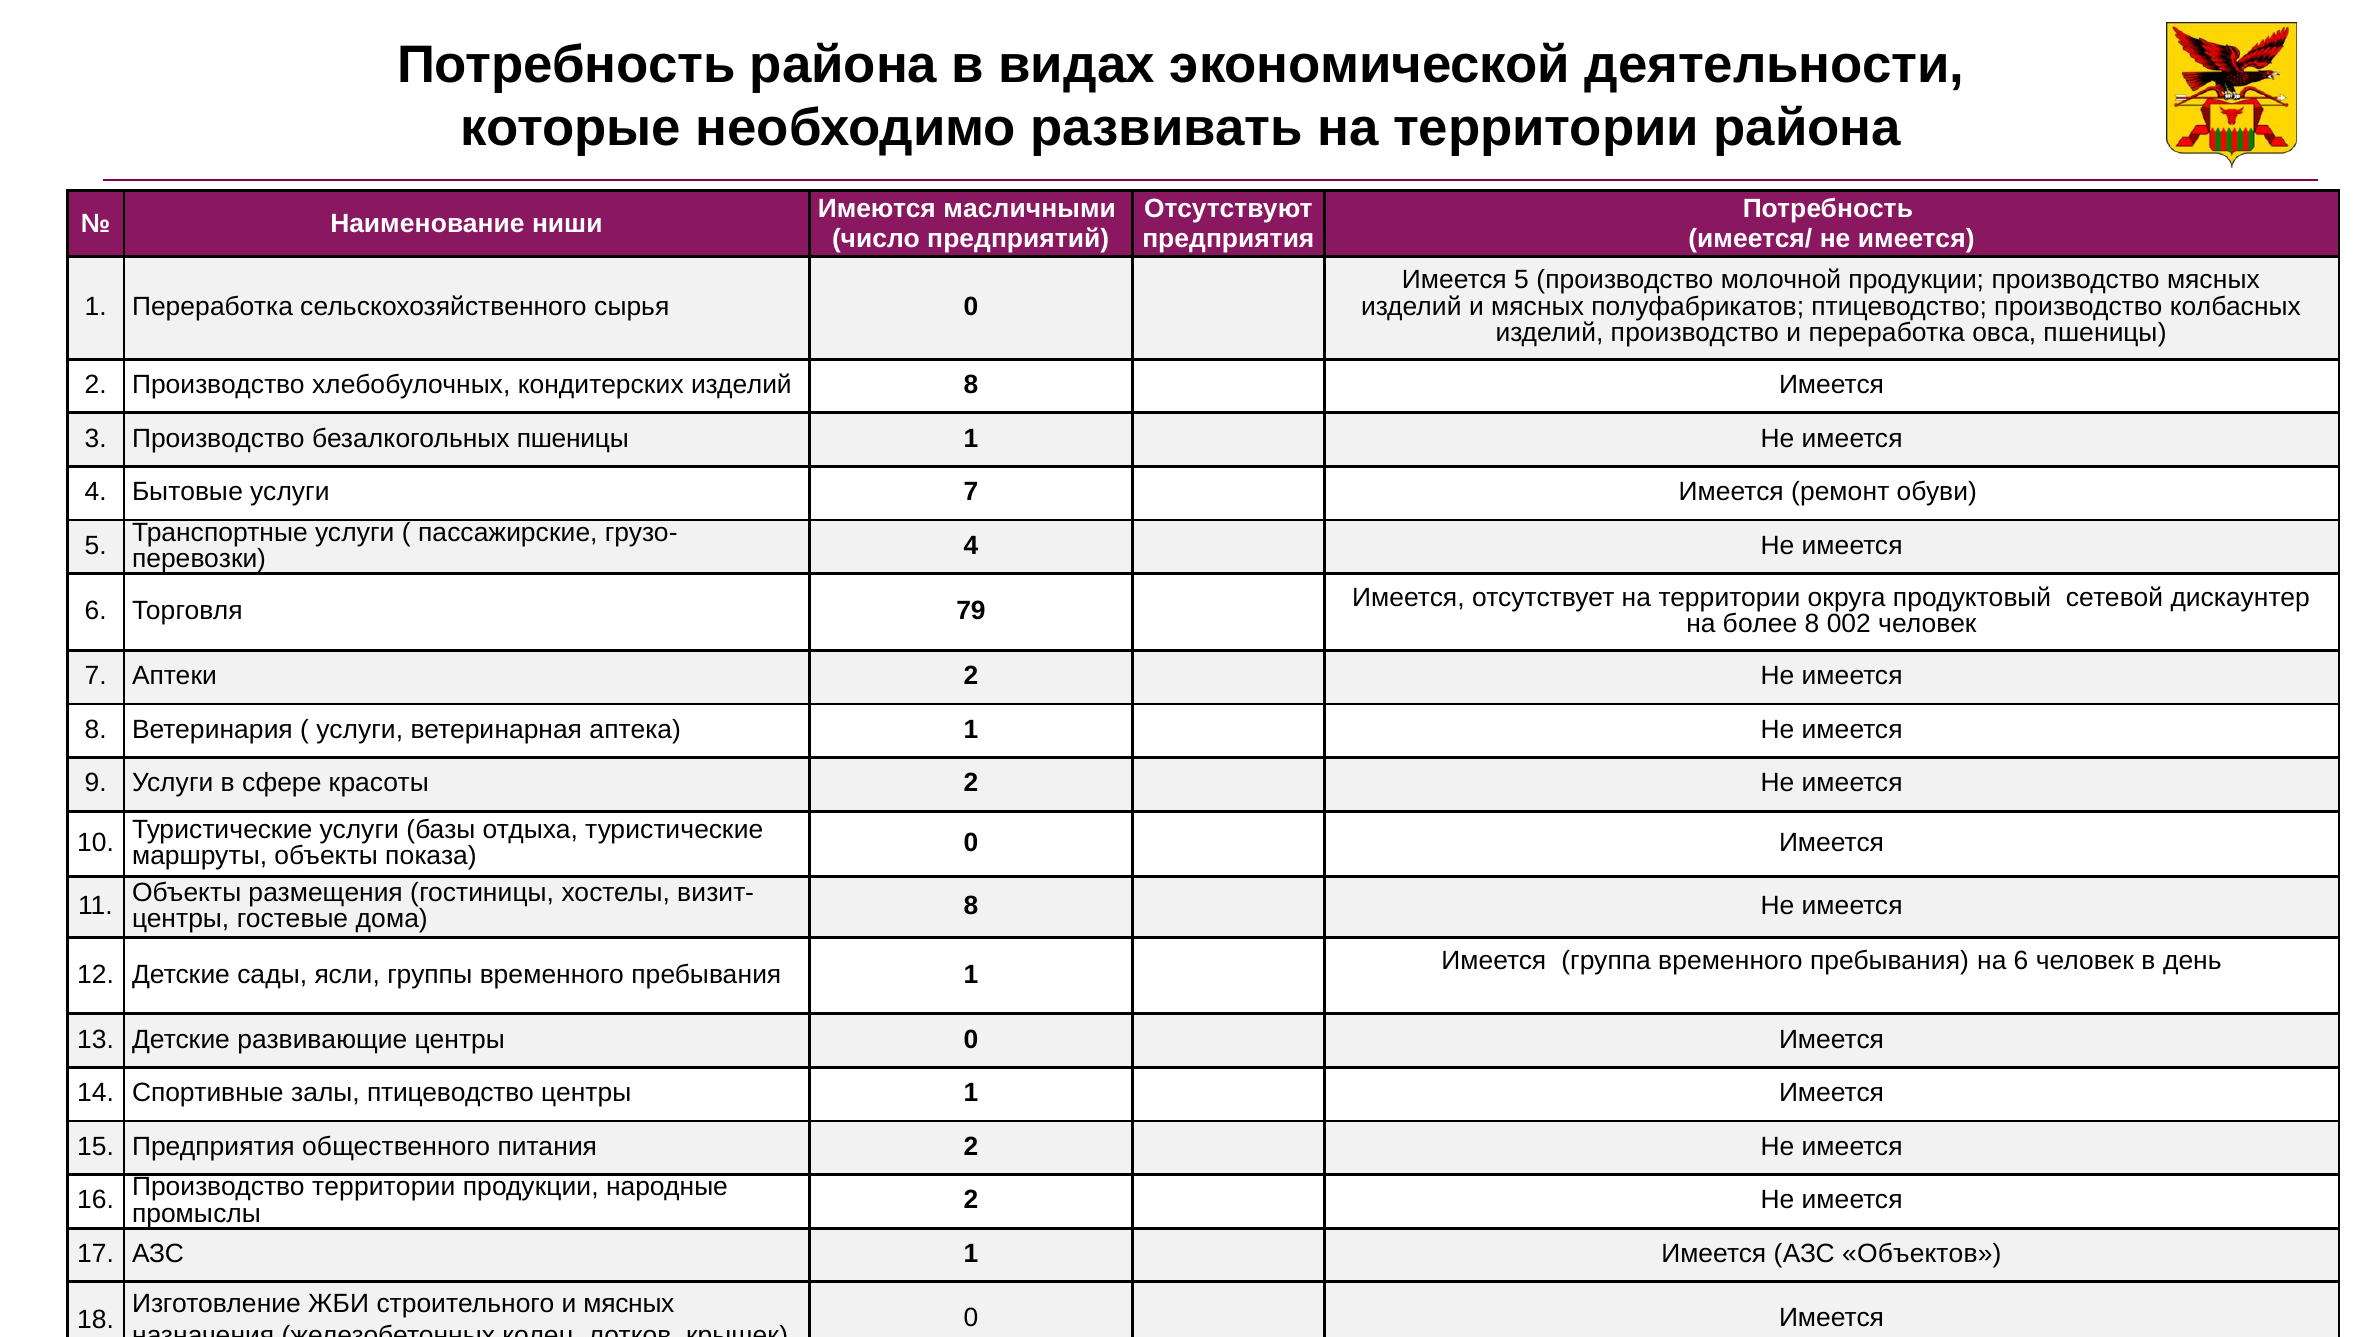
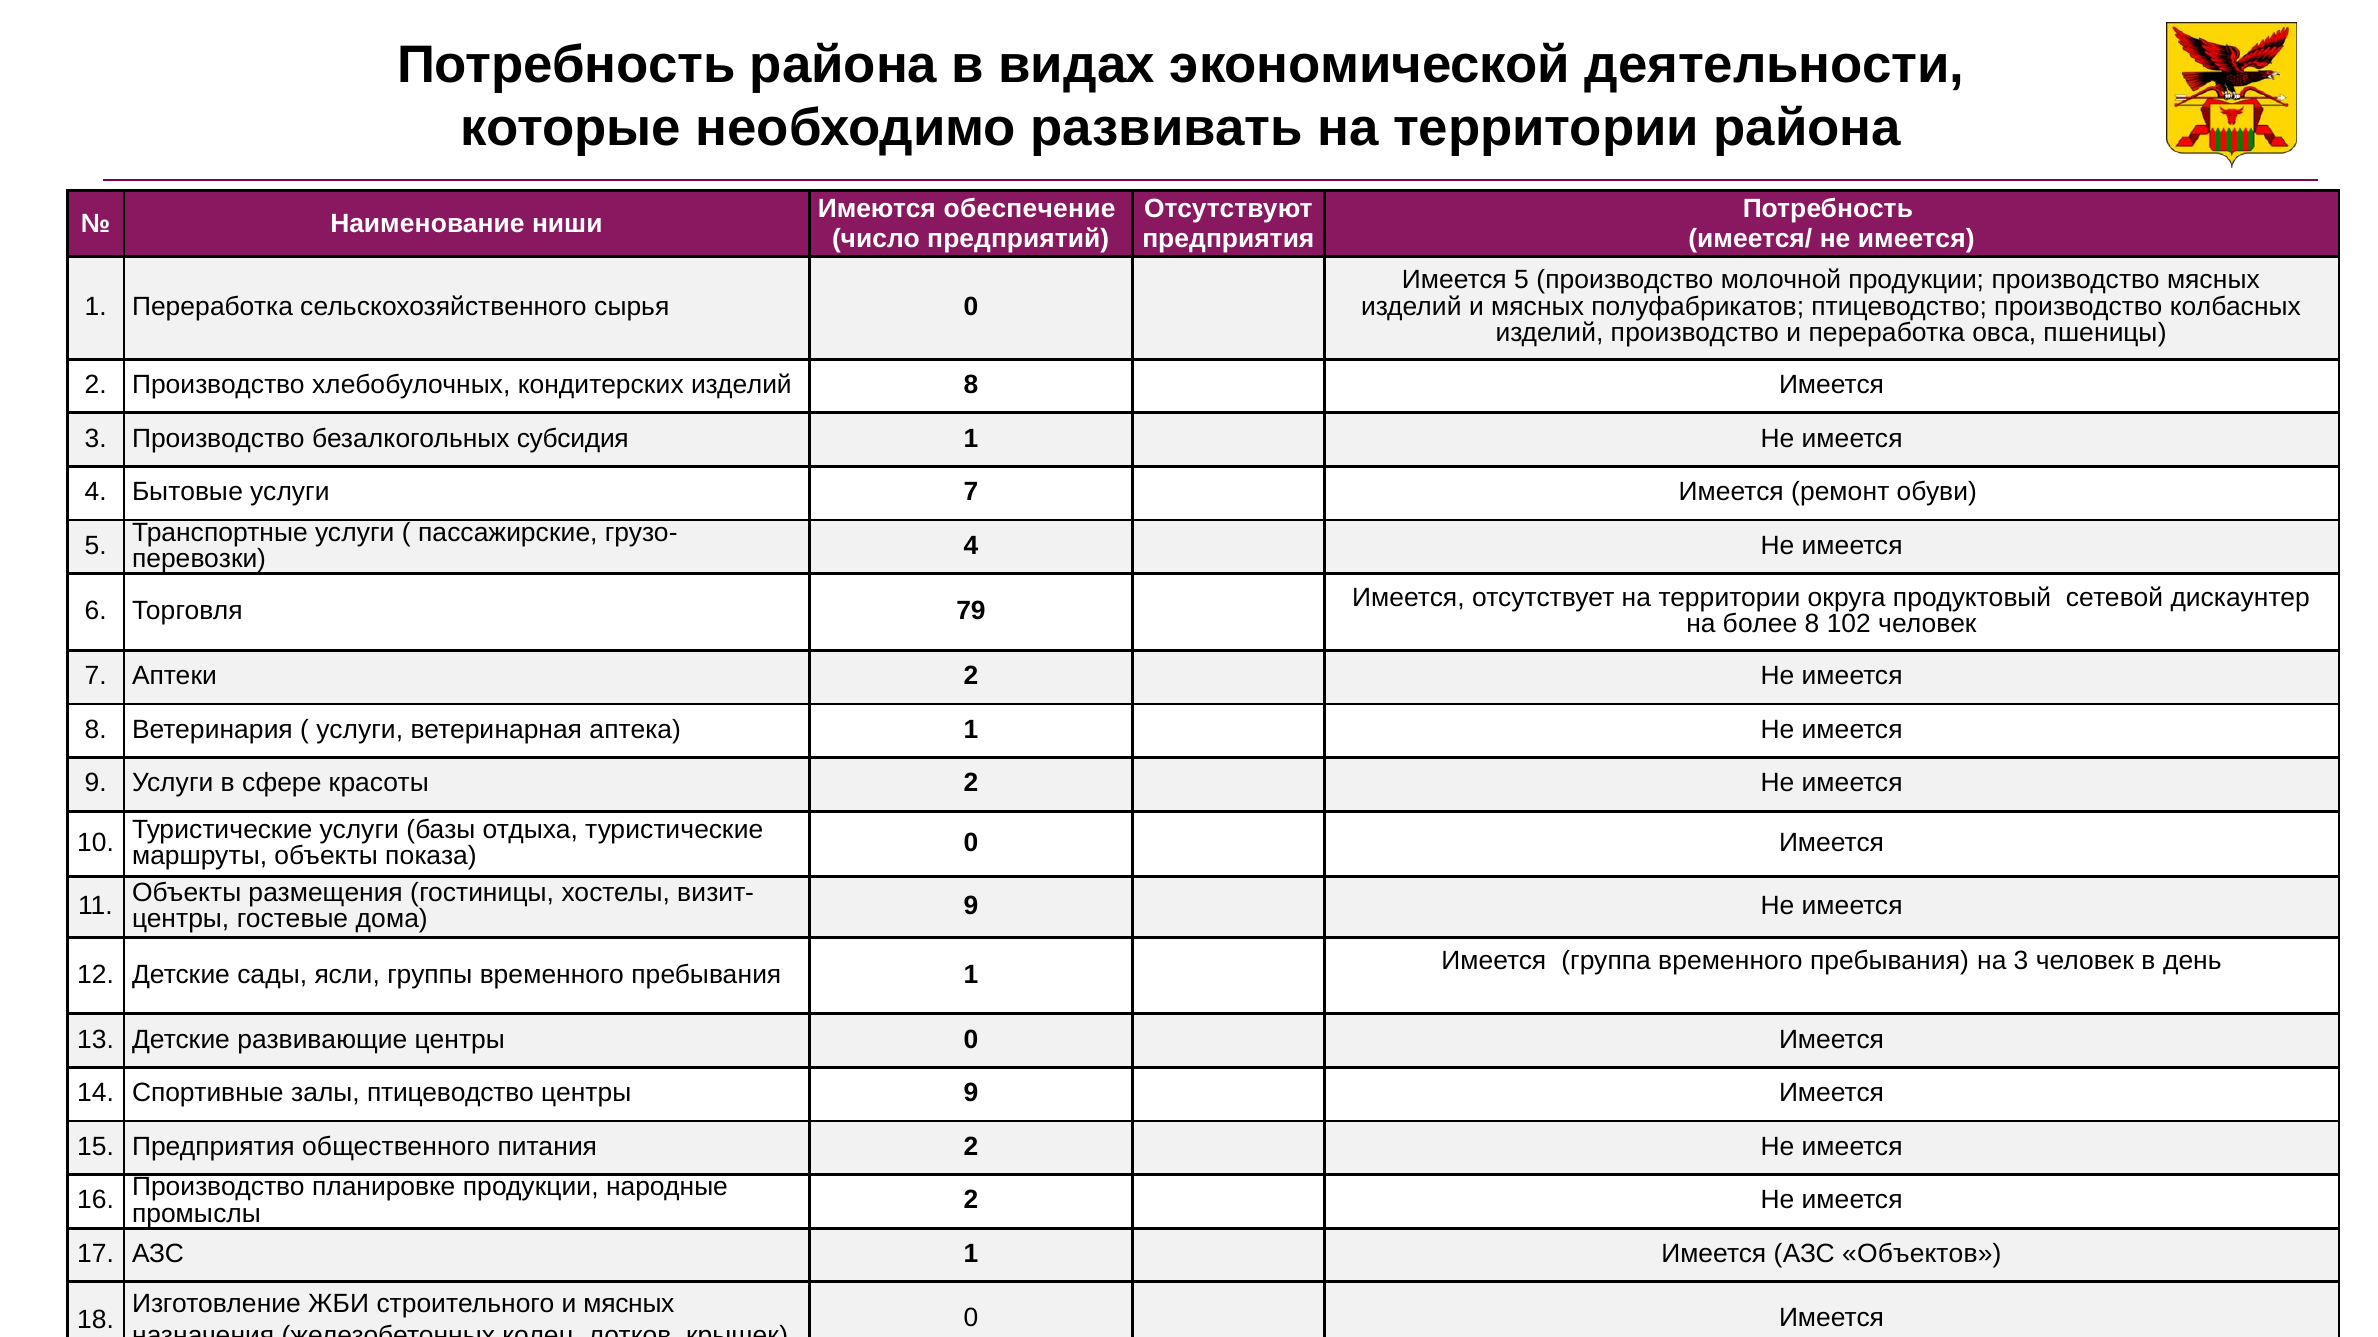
масличными: масличными -> обеспечение
безалкогольных пшеницы: пшеницы -> субсидия
002: 002 -> 102
дома 8: 8 -> 9
на 6: 6 -> 3
центры 1: 1 -> 9
Производство территории: территории -> планировке
